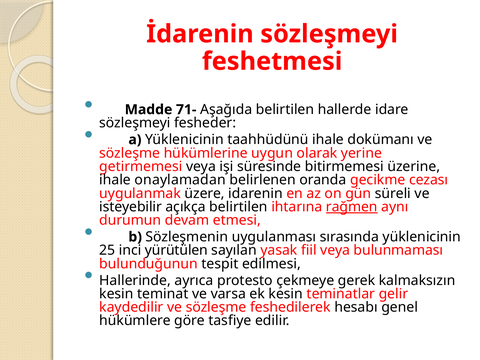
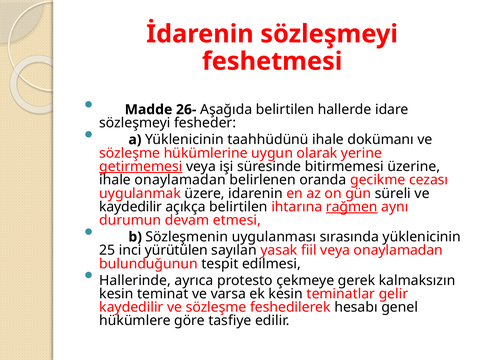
71-: 71- -> 26-
getirmemesi underline: none -> present
isteyebilir at (131, 207): isteyebilir -> kaydedilir
veya bulunmaması: bulunmaması -> onaylamadan
